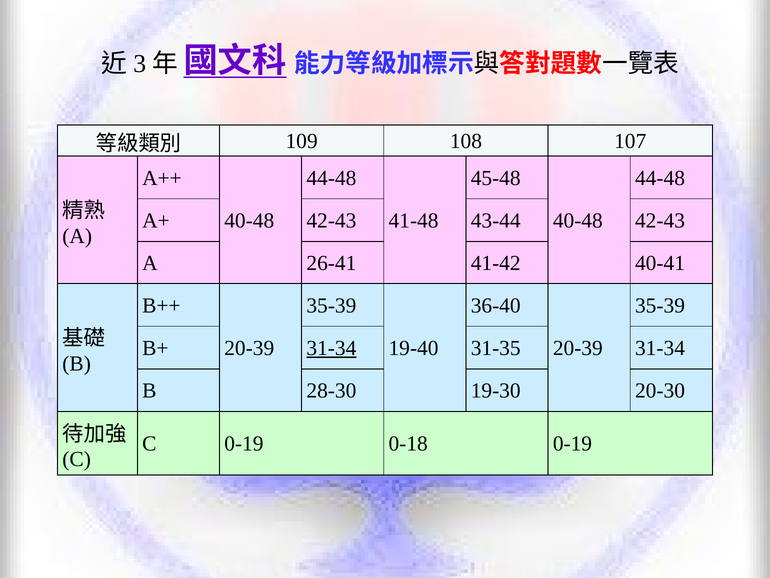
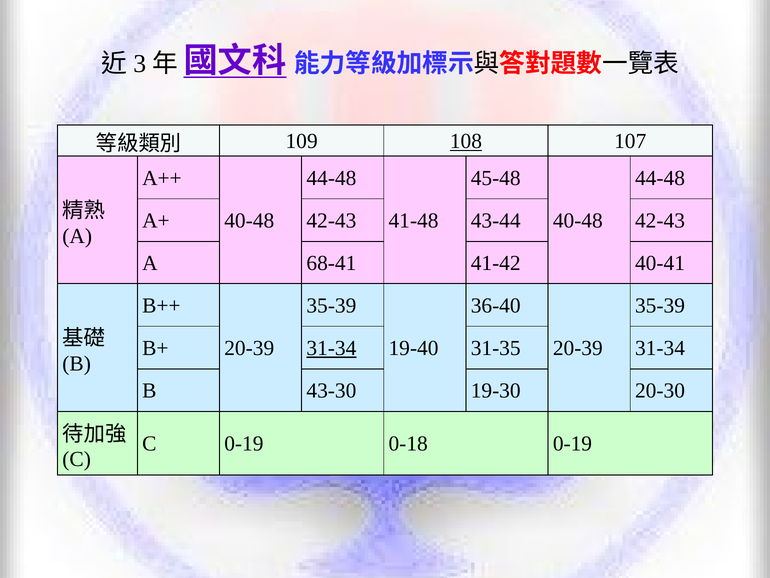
108 underline: none -> present
26-41: 26-41 -> 68-41
28-30: 28-30 -> 43-30
